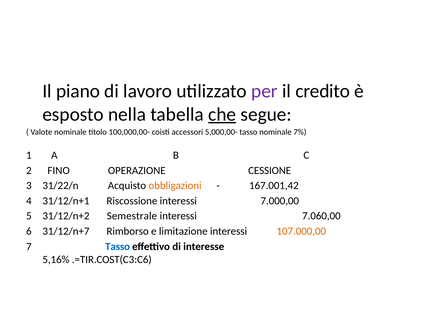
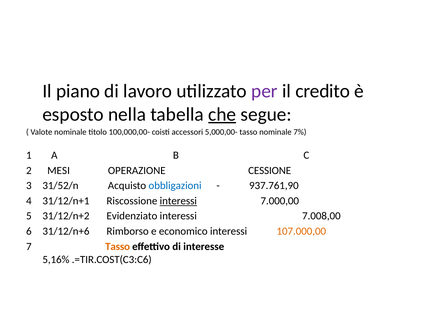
FINO: FINO -> MESI
31/22/n: 31/22/n -> 31/52/n
obbligazioni colour: orange -> blue
167.001,42: 167.001,42 -> 937.761,90
interessi at (178, 201) underline: none -> present
Semestrale: Semestrale -> Evidenziato
7.060,00: 7.060,00 -> 7.008,00
31/12/n+7: 31/12/n+7 -> 31/12/n+6
limitazione: limitazione -> economico
Tasso at (118, 247) colour: blue -> orange
